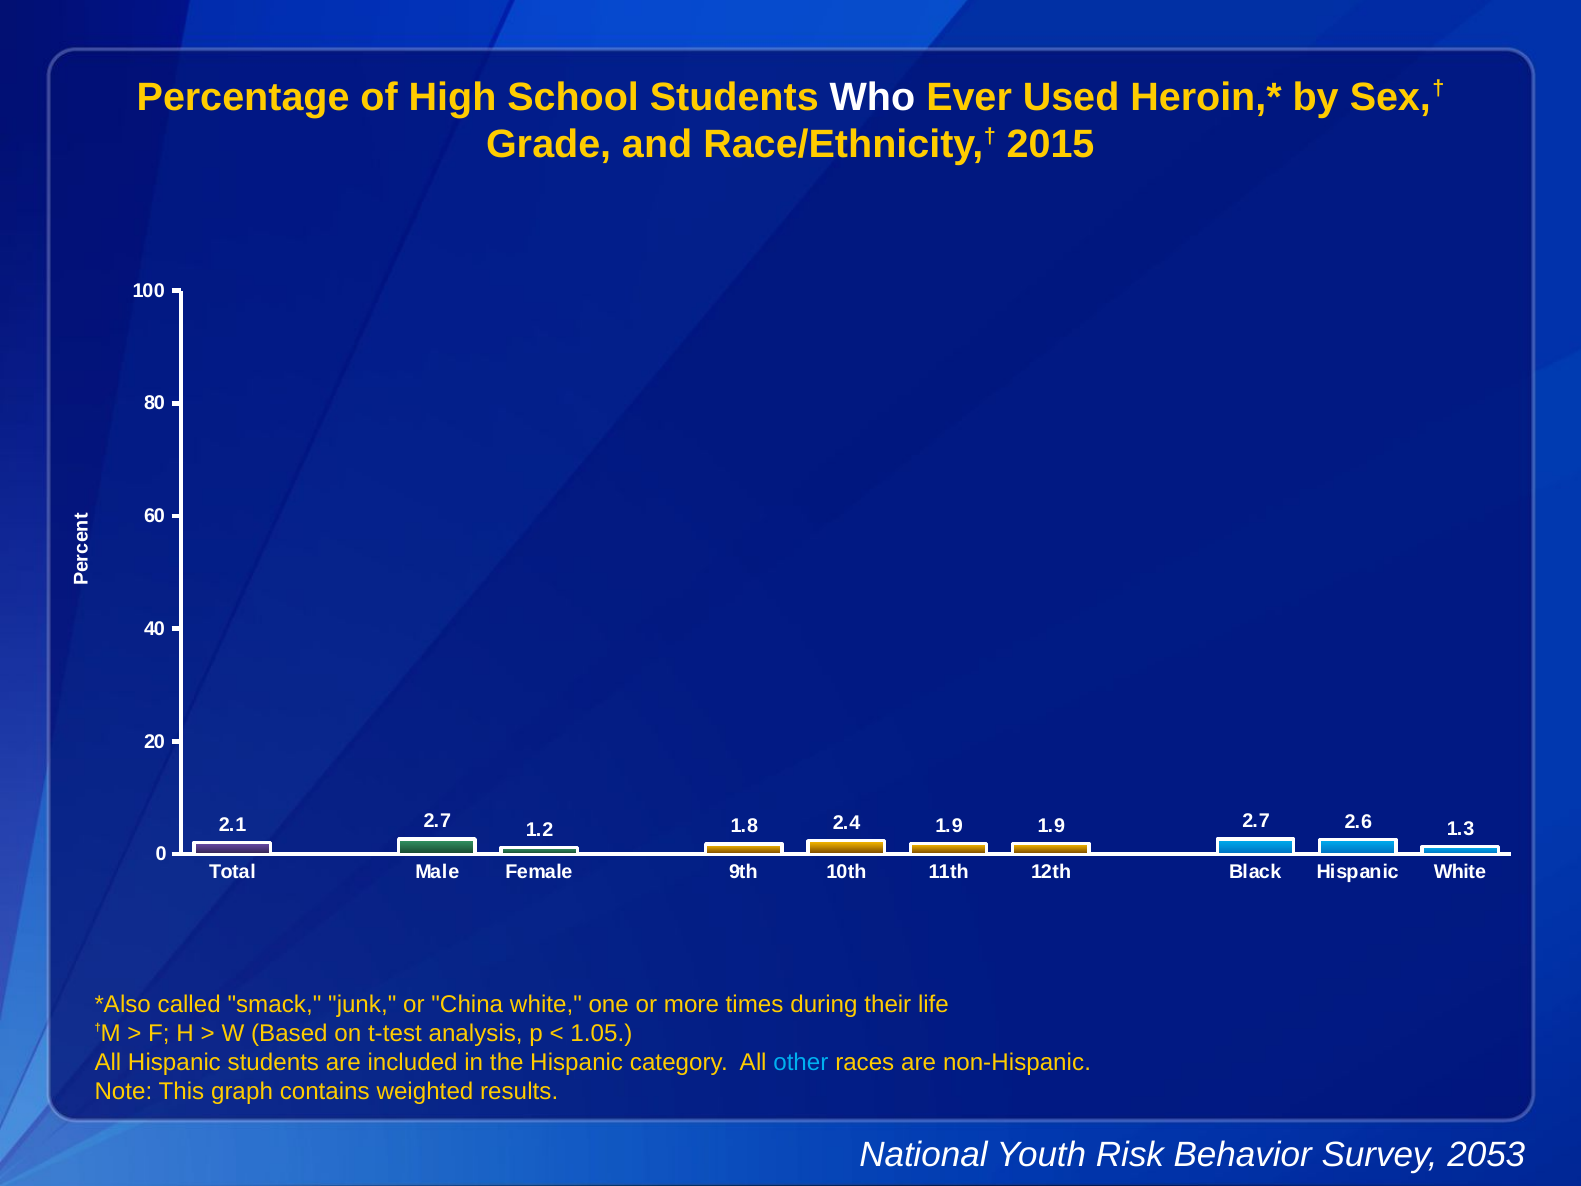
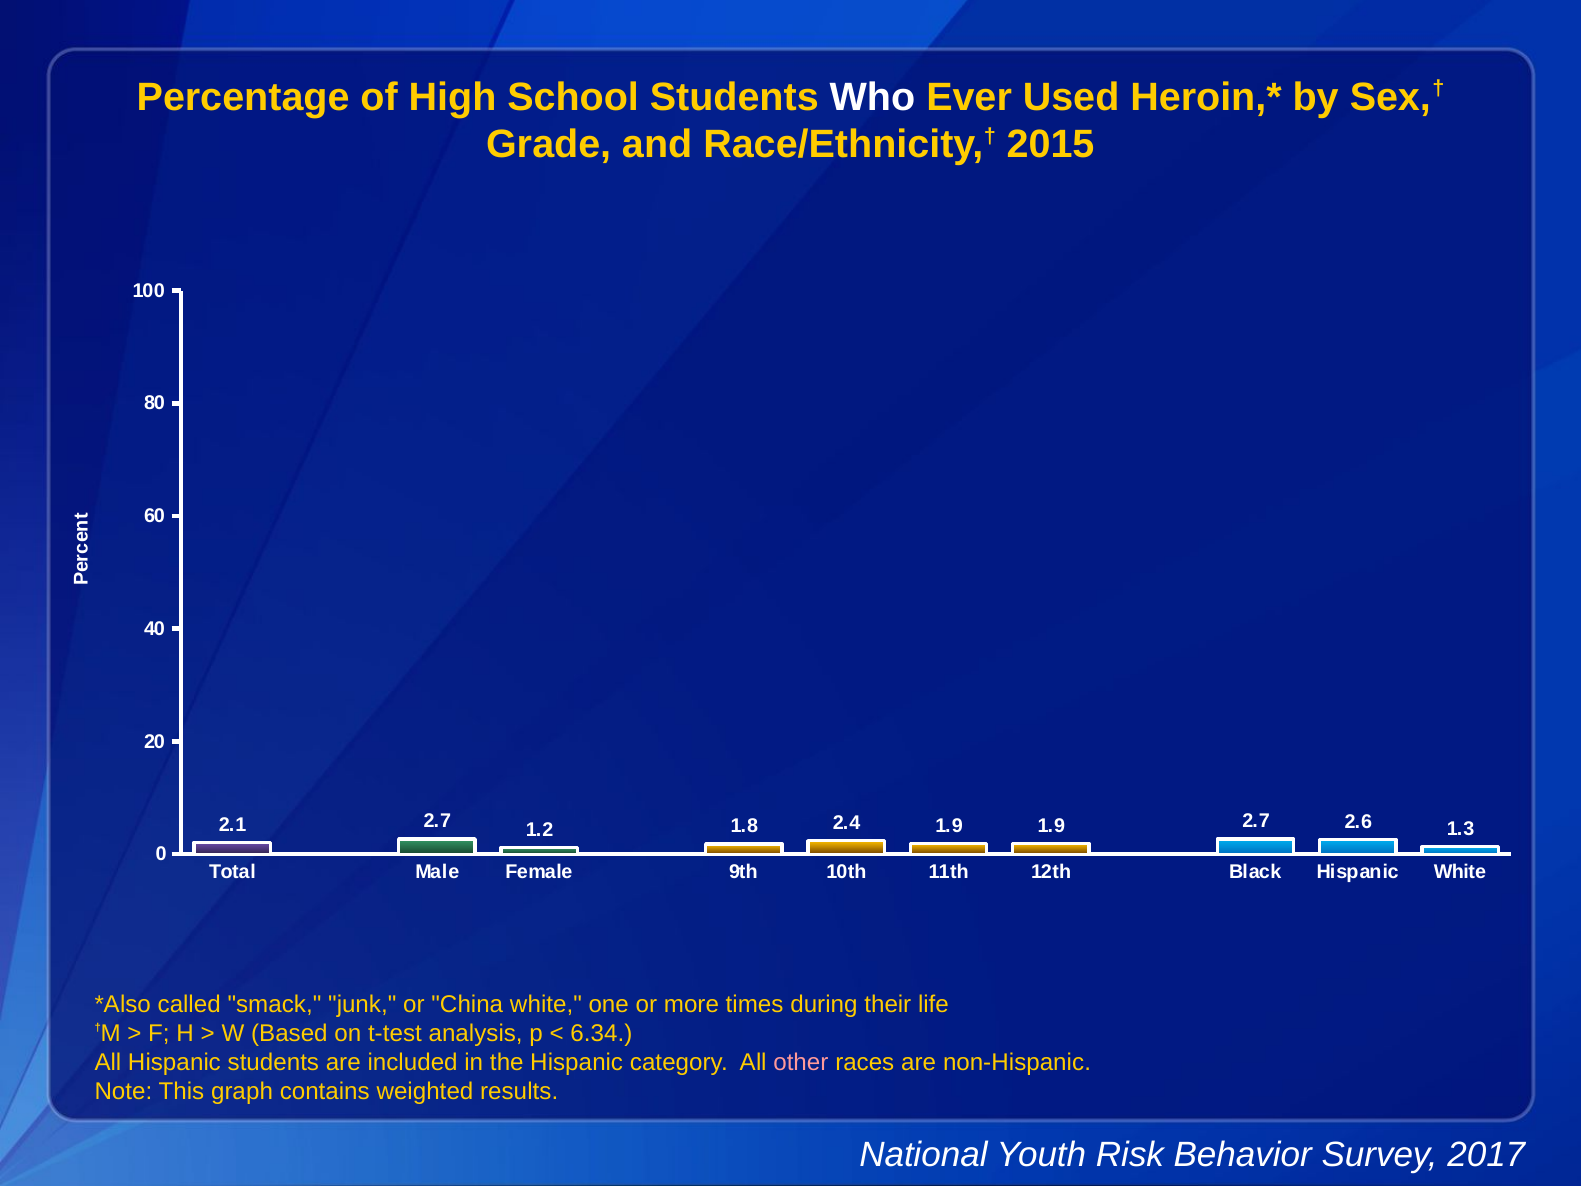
1.05: 1.05 -> 6.34
other colour: light blue -> pink
2053: 2053 -> 2017
